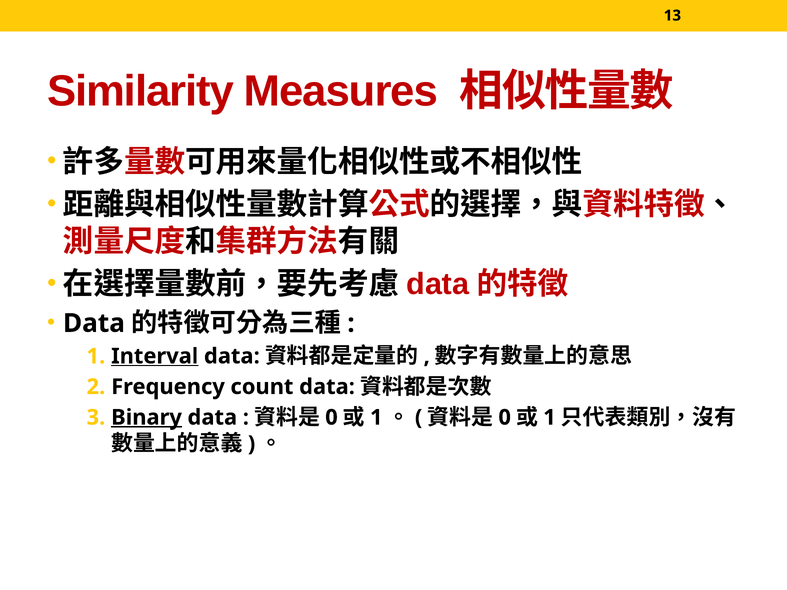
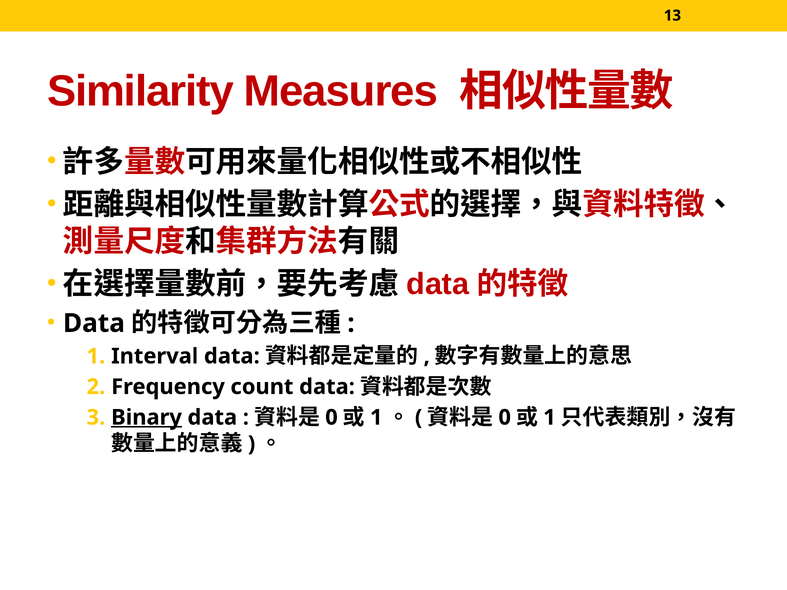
Interval underline: present -> none
